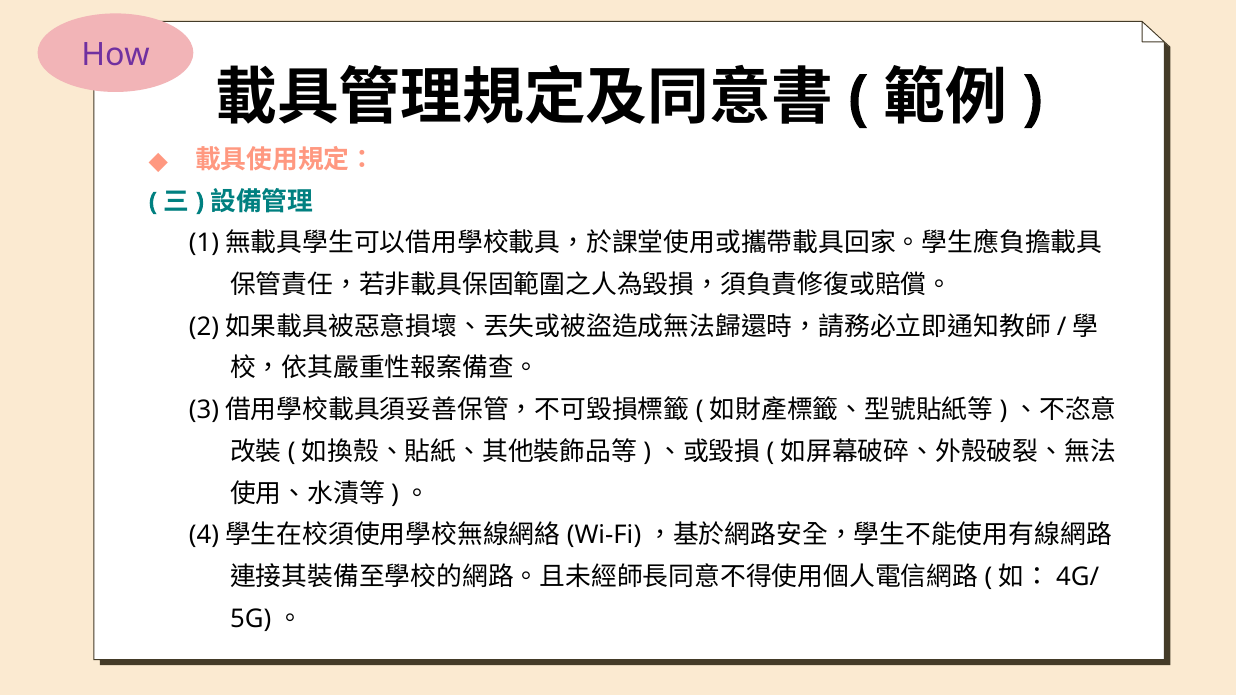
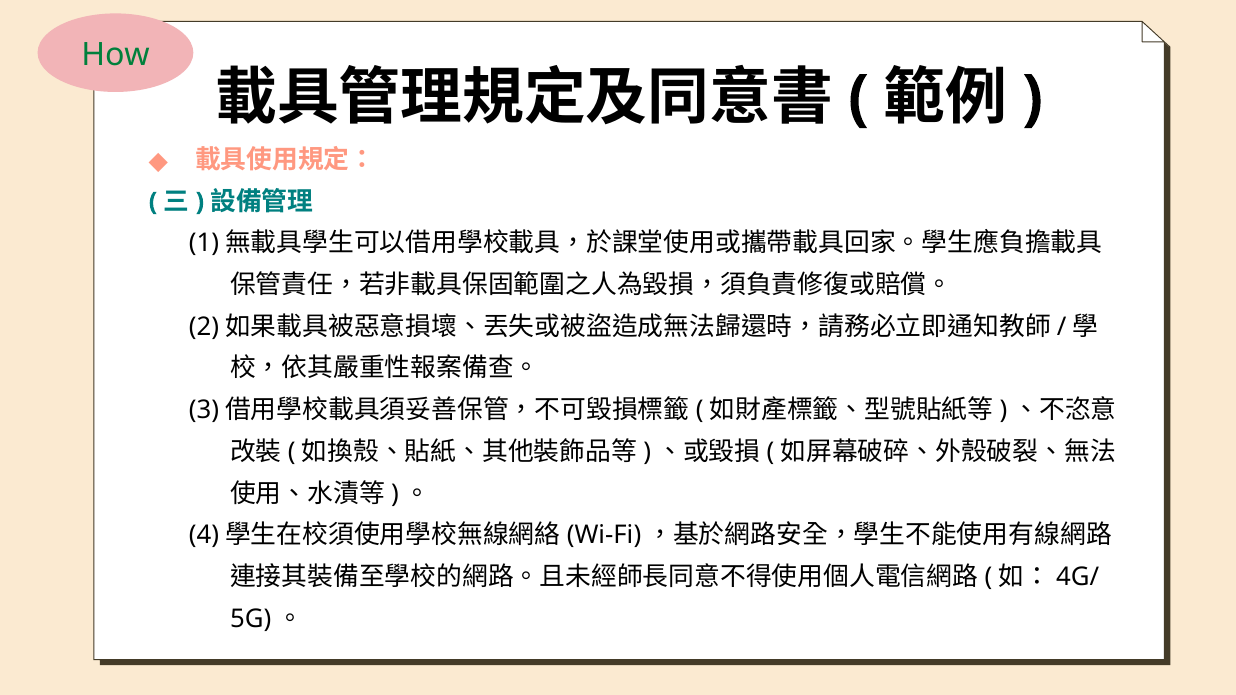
How colour: purple -> green
